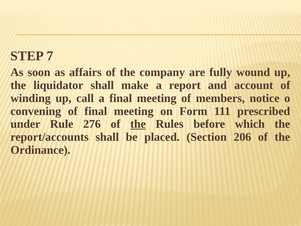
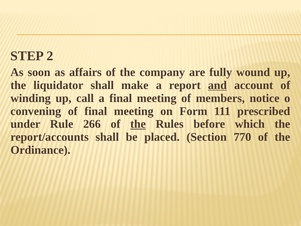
7: 7 -> 2
and underline: none -> present
276: 276 -> 266
206: 206 -> 770
